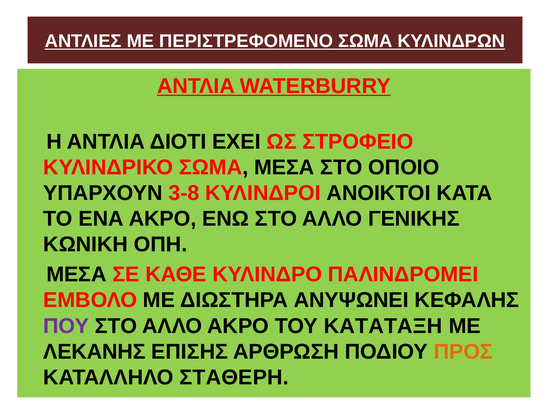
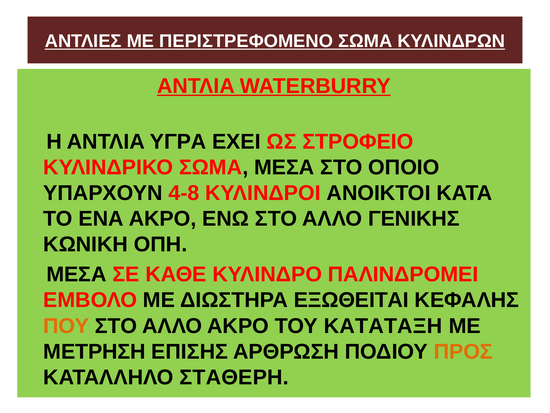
ΔΙΟΤΙ: ΔΙΟΤΙ -> ΥΓΡΑ
3-8: 3-8 -> 4-8
ΑΝΥΨΩΝΕΙ: ΑΝΥΨΩΝΕΙ -> ΕΞΩΘΕΙΤΑΙ
ΠΟΥ colour: purple -> orange
ΛΕΚΑΝΗΣ: ΛΕΚΑΝΗΣ -> ΜΕΤΡΗΣΗ
